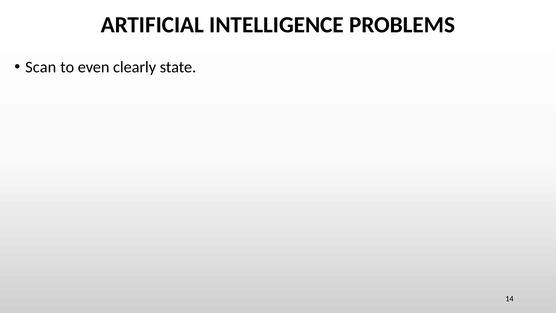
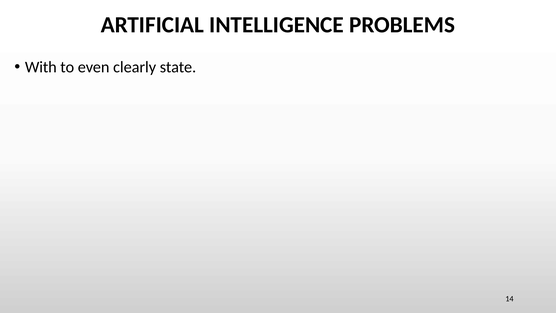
Scan: Scan -> With
